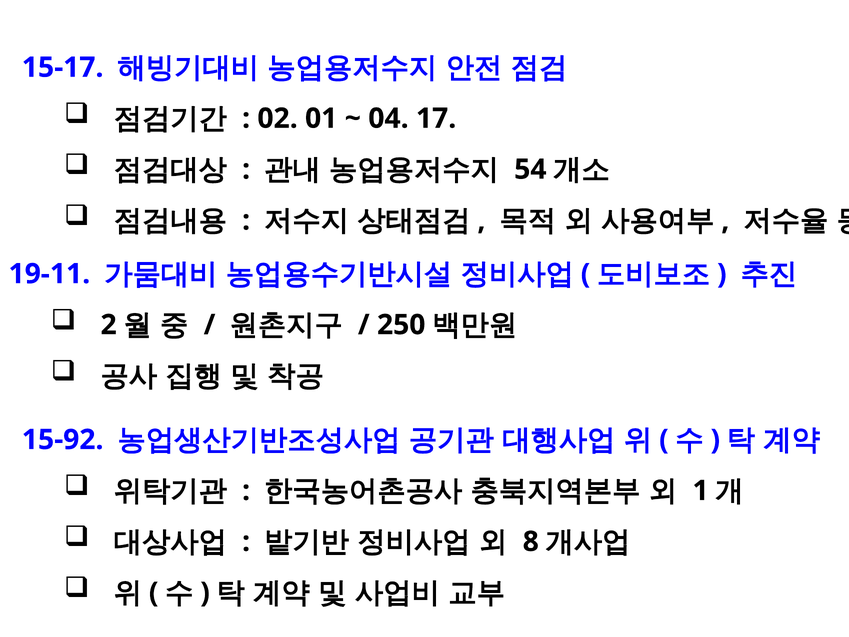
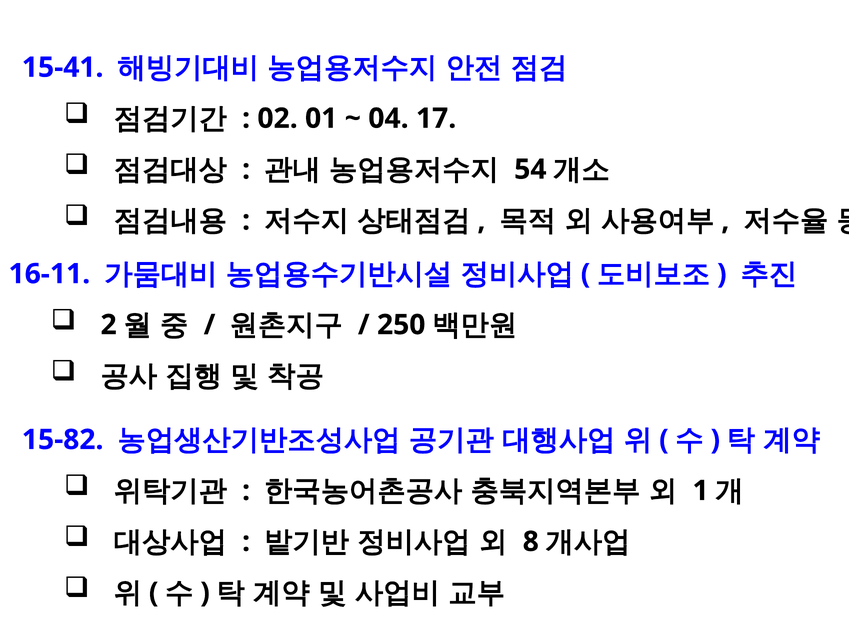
15-17: 15-17 -> 15-41
19-11: 19-11 -> 16-11
15-92: 15-92 -> 15-82
